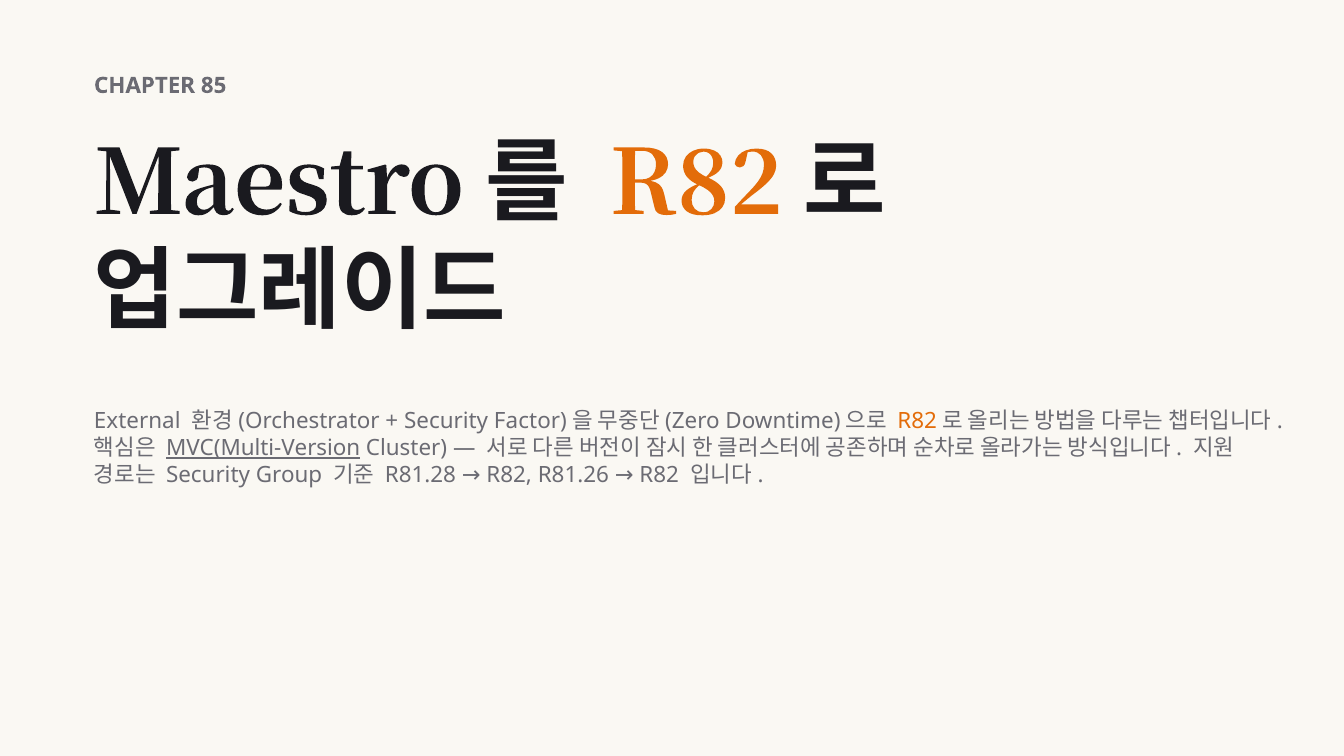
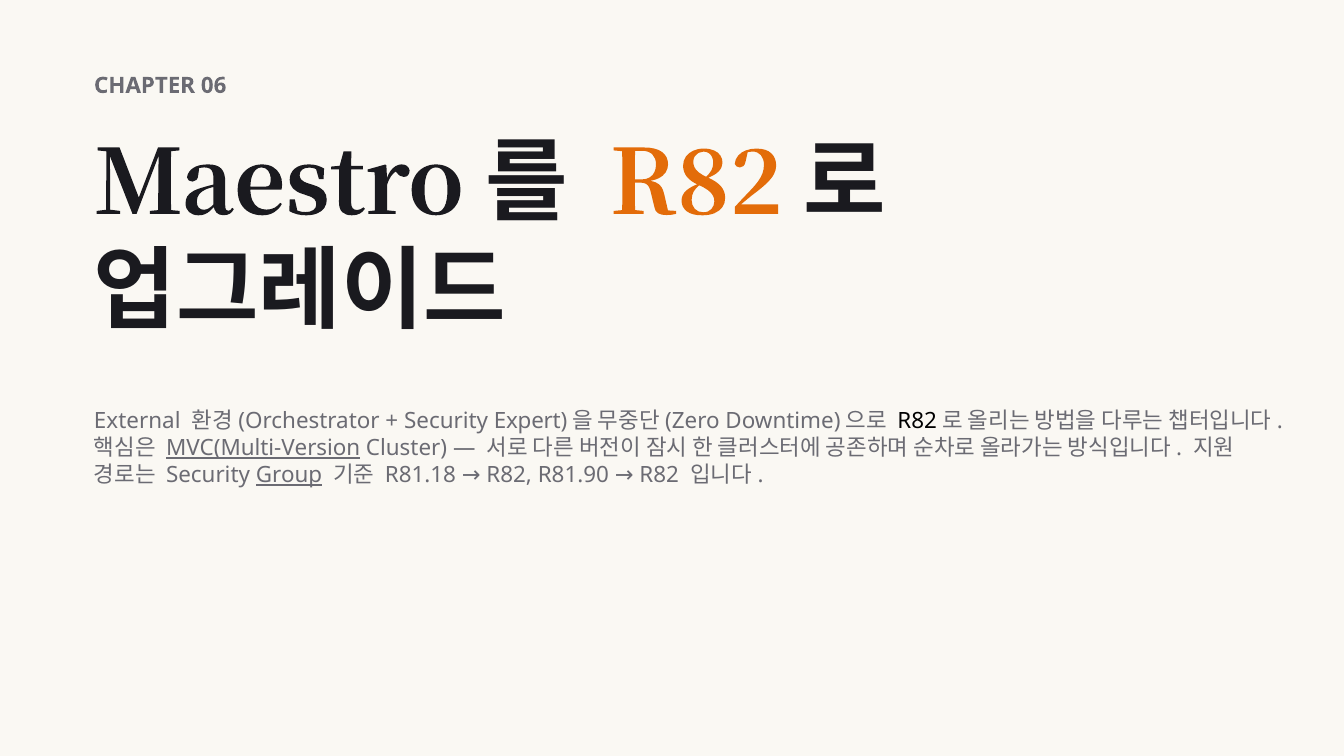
85: 85 -> 06
Factor: Factor -> Expert
R82 at (917, 421) colour: orange -> black
Group underline: none -> present
R81.28: R81.28 -> R81.18
R81.26: R81.26 -> R81.90
